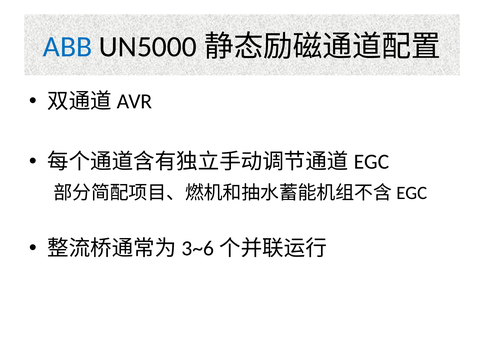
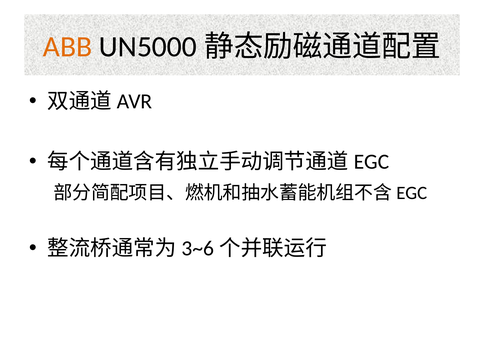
ABB colour: blue -> orange
